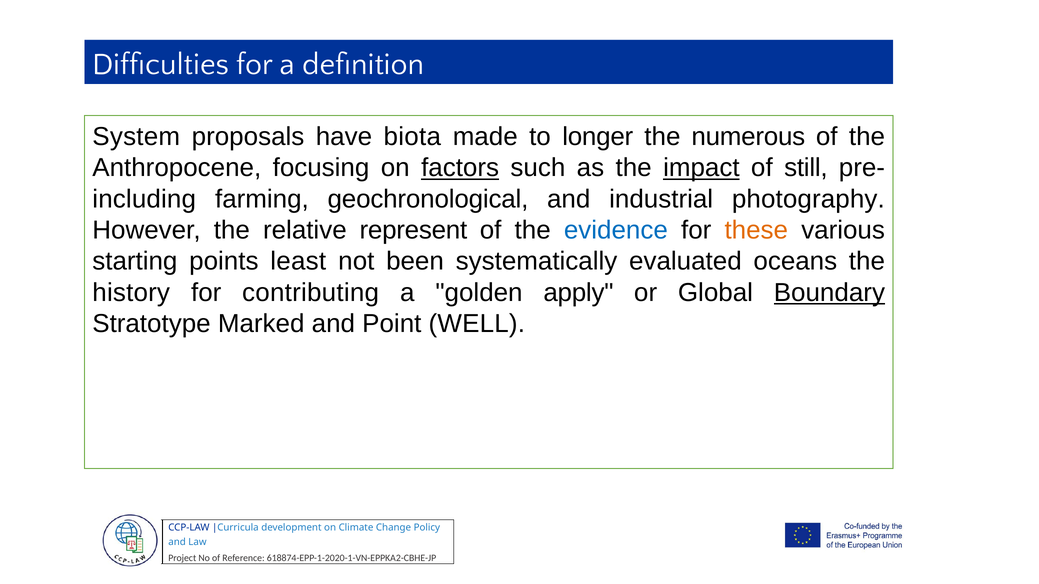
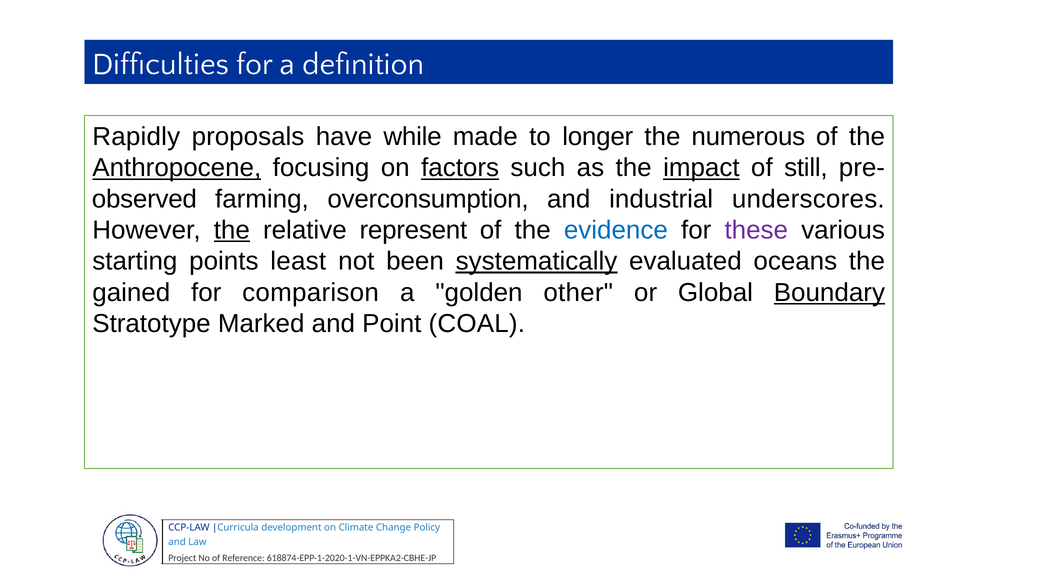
System: System -> Rapidly
biota: biota -> while
Anthropocene underline: none -> present
including: including -> observed
geochronological: geochronological -> overconsumption
photography: photography -> underscores
the at (232, 230) underline: none -> present
these colour: orange -> purple
systematically underline: none -> present
history: history -> gained
contributing: contributing -> comparison
apply: apply -> other
WELL: WELL -> COAL
